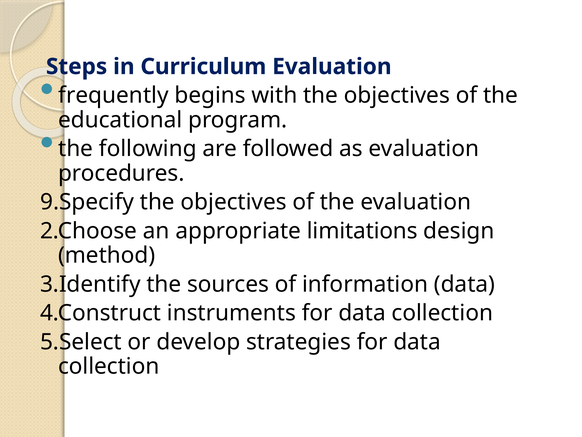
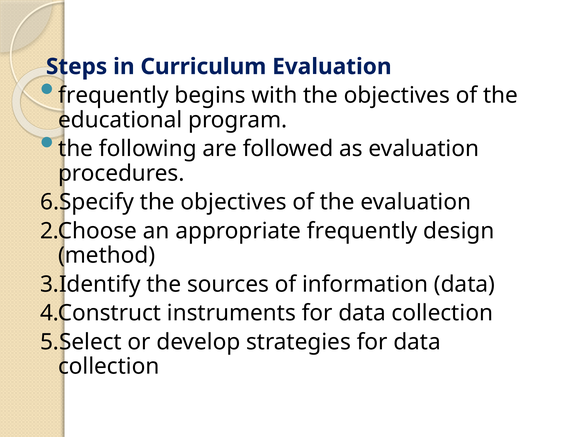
9.Specify: 9.Specify -> 6.Specify
appropriate limitations: limitations -> frequently
